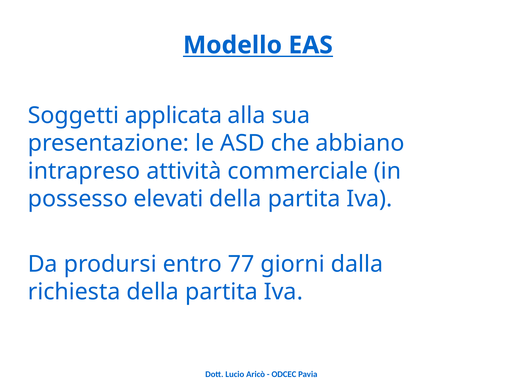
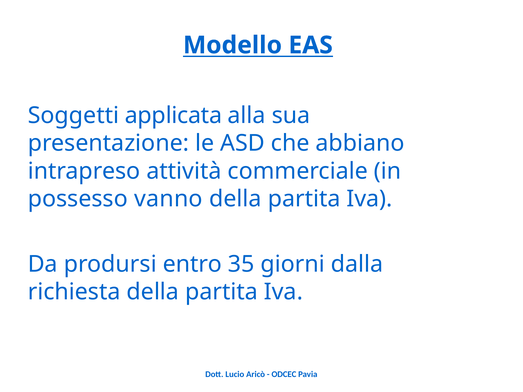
elevati: elevati -> vanno
77: 77 -> 35
